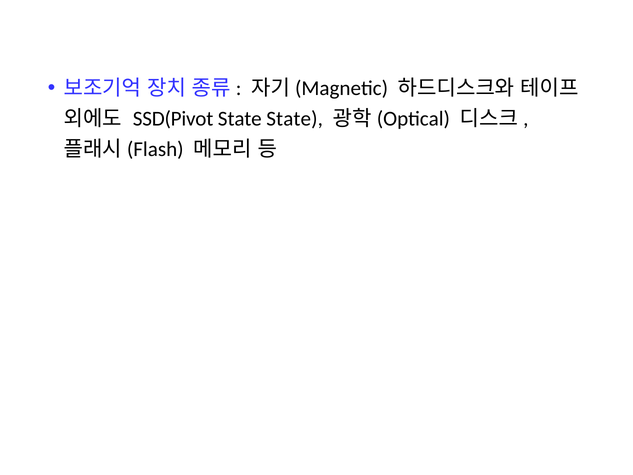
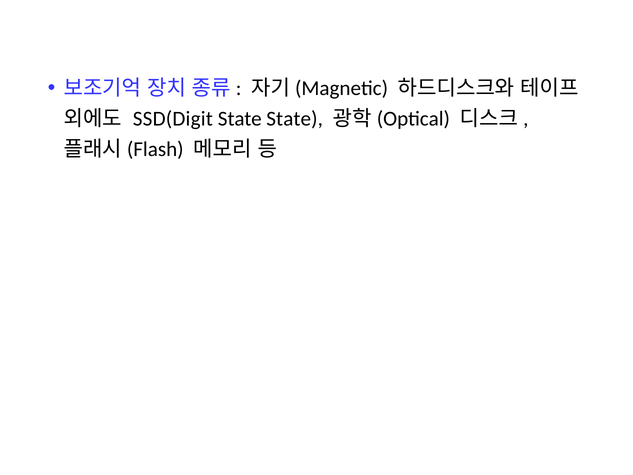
SSD(Pivot: SSD(Pivot -> SSD(Digit
